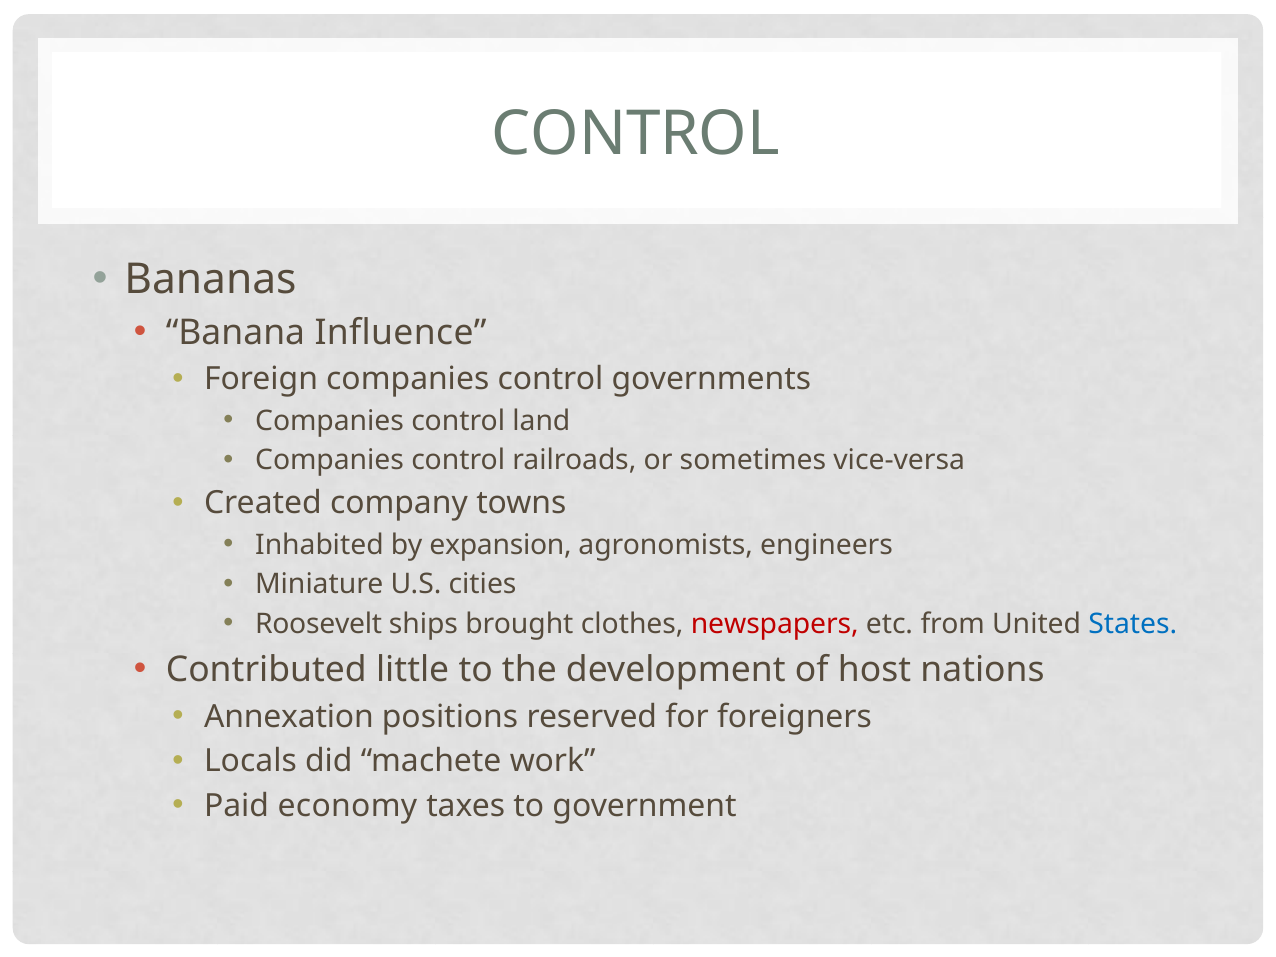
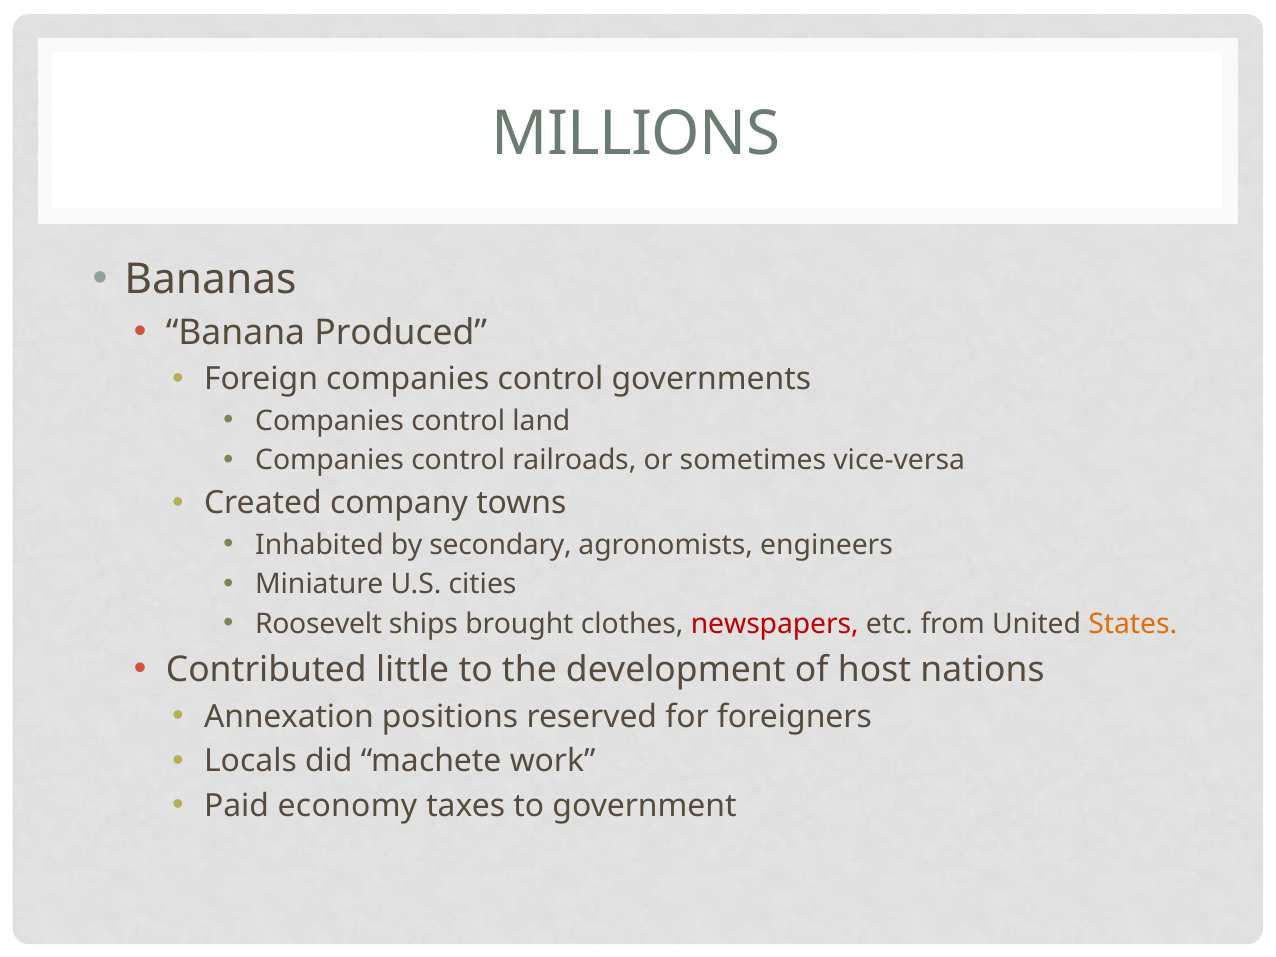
CONTROL at (636, 134): CONTROL -> MILLIONS
Influence: Influence -> Produced
expansion: expansion -> secondary
States colour: blue -> orange
